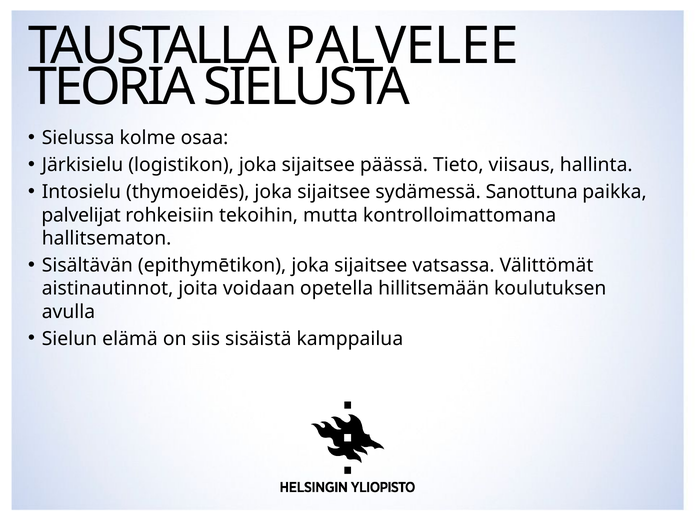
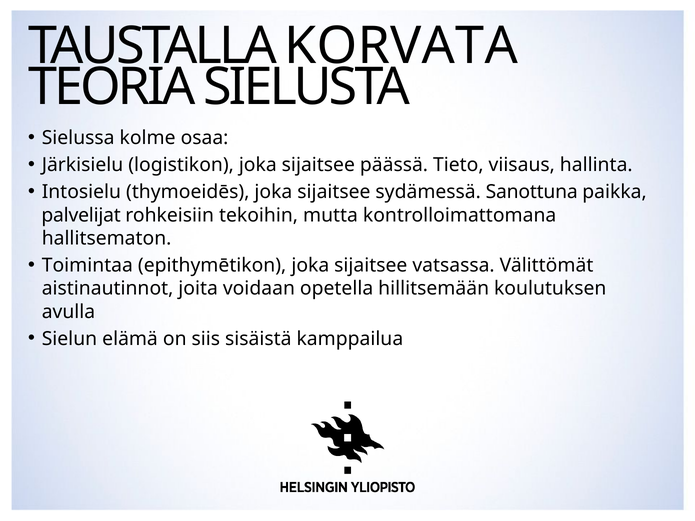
PALVELEE: PALVELEE -> KORVATA
Sisältävän: Sisältävän -> Toimintaa
